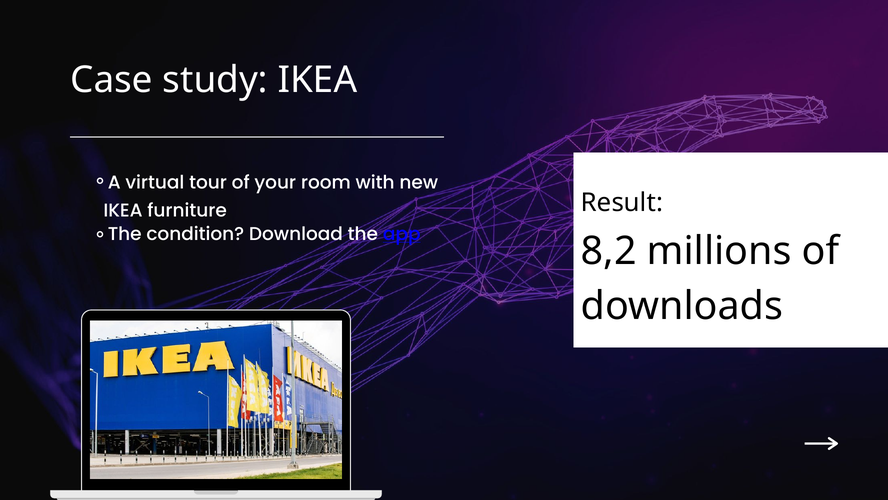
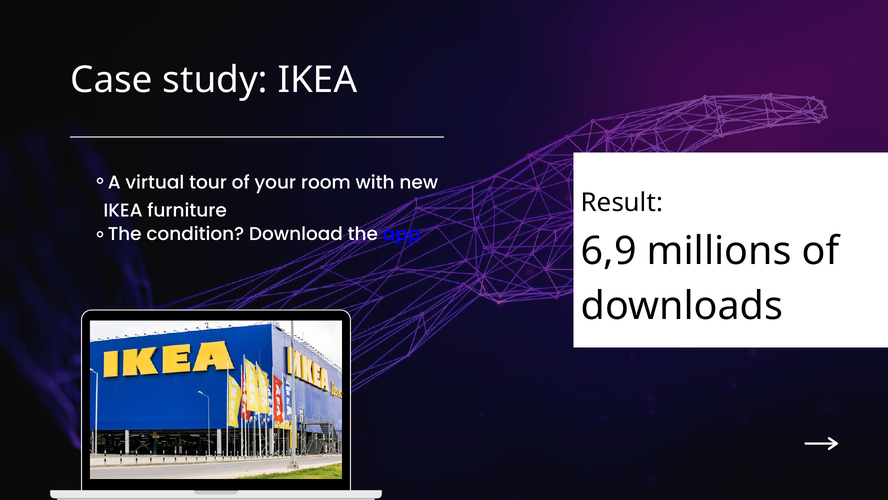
8,2: 8,2 -> 6,9
